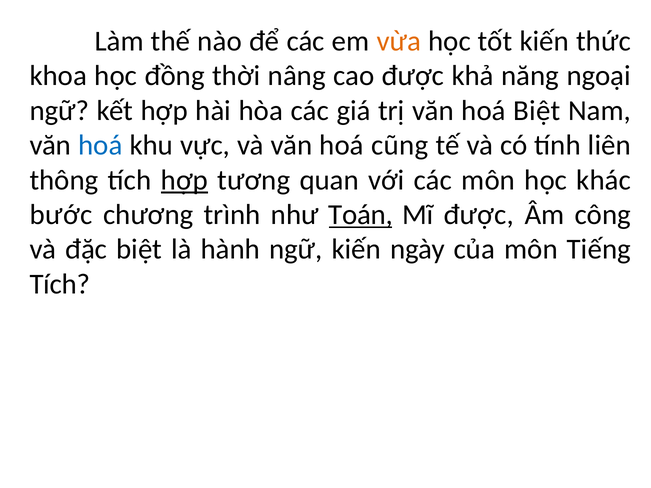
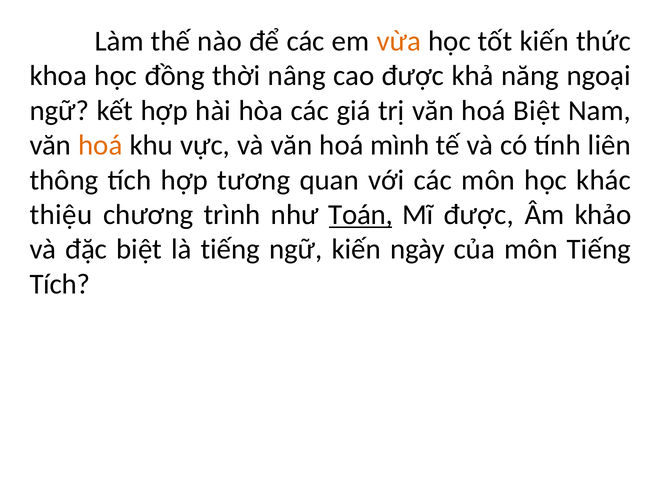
hoá at (100, 145) colour: blue -> orange
cũng: cũng -> mình
hợp at (184, 180) underline: present -> none
bước: bước -> thiệu
công: công -> khảo
là hành: hành -> tiếng
